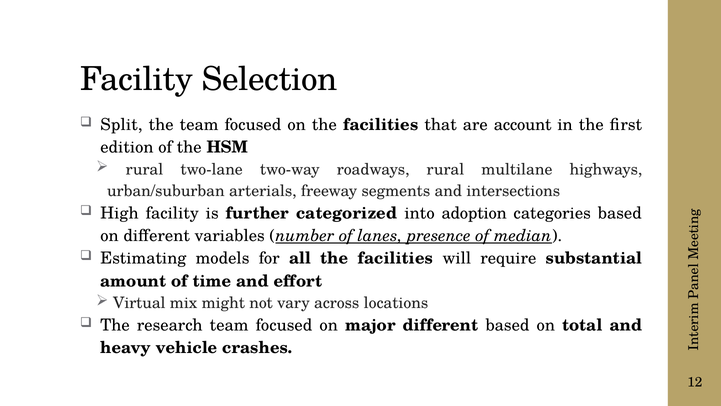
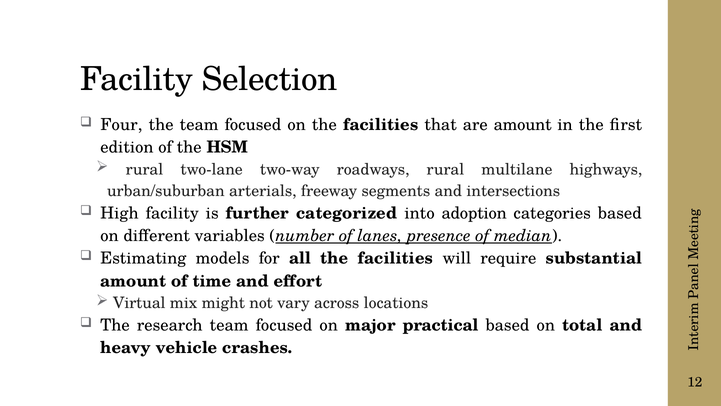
Split: Split -> Four
are account: account -> amount
major different: different -> practical
